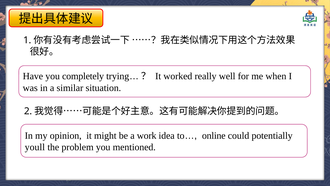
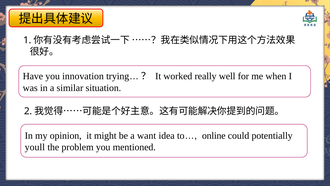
completely: completely -> innovation
work: work -> want
